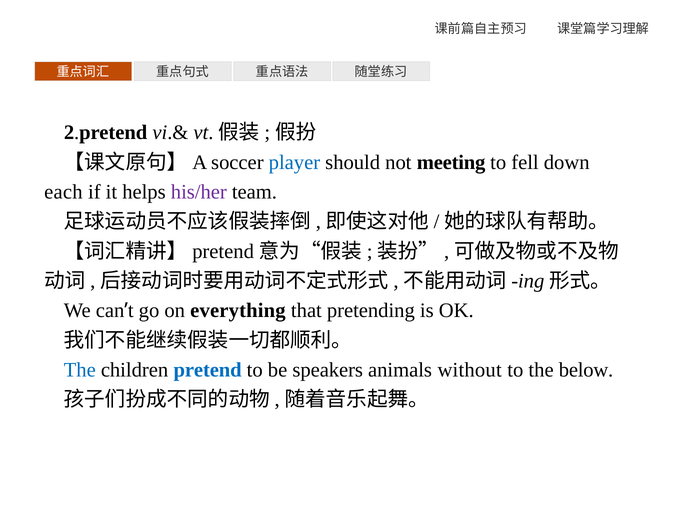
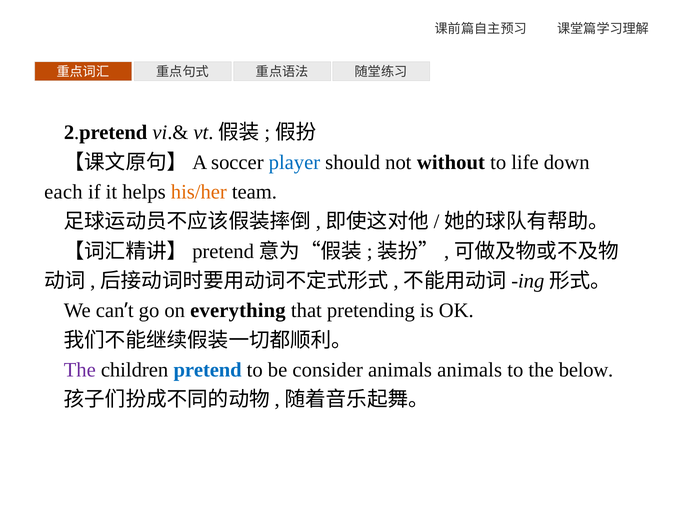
meeting: meeting -> without
fell: fell -> life
his/her colour: purple -> orange
The at (80, 370) colour: blue -> purple
speakers: speakers -> consider
animals without: without -> animals
